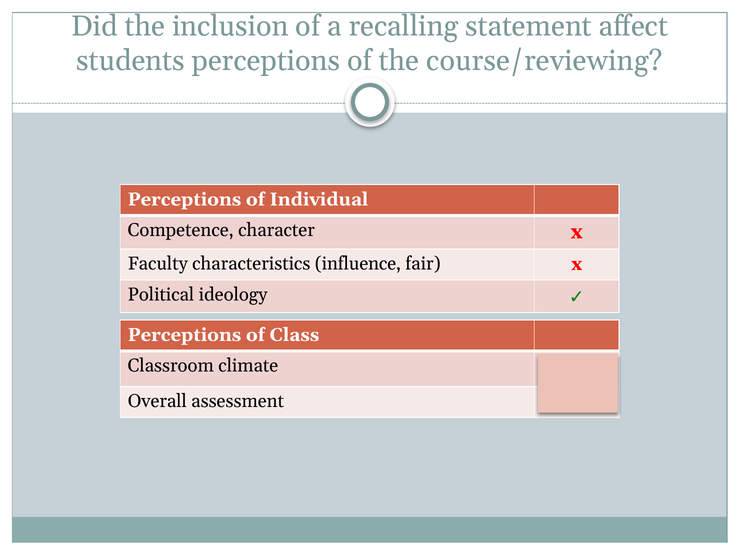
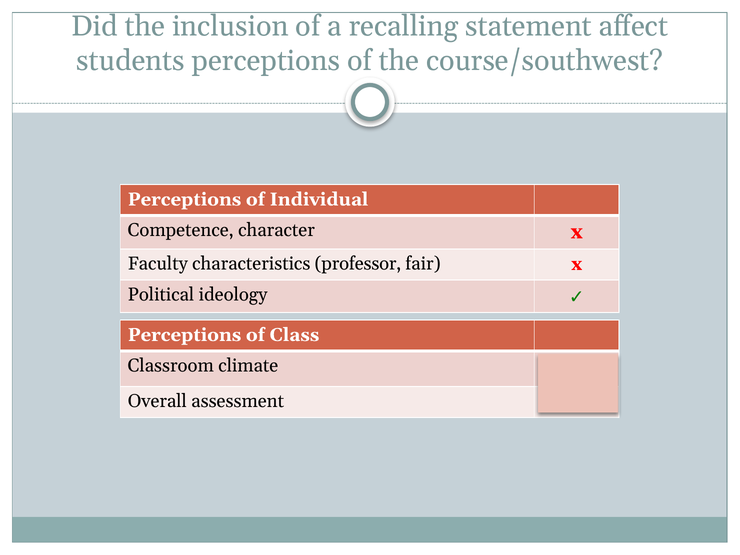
course/reviewing: course/reviewing -> course/southwest
influence: influence -> professor
